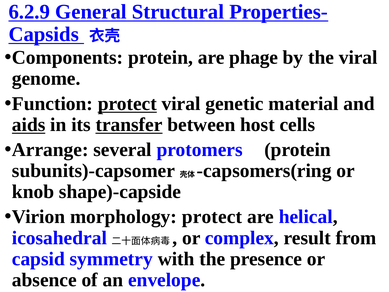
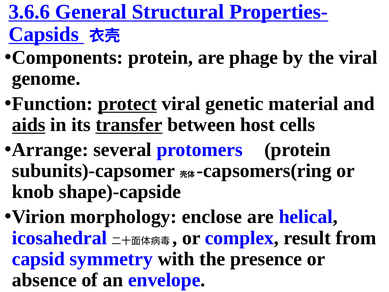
6.2.9: 6.2.9 -> 3.6.6
morphology protect: protect -> enclose
